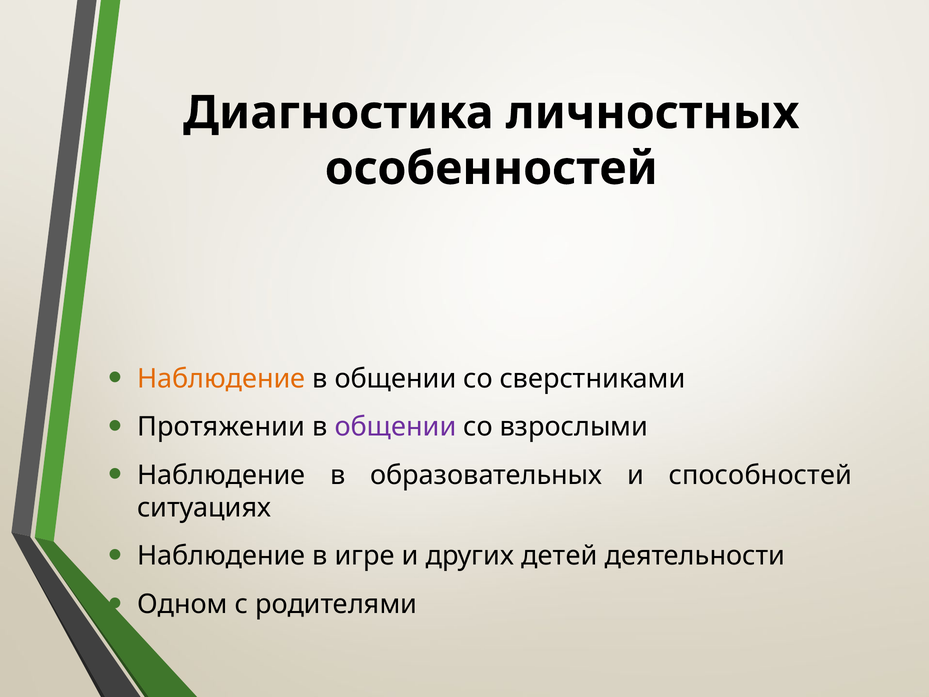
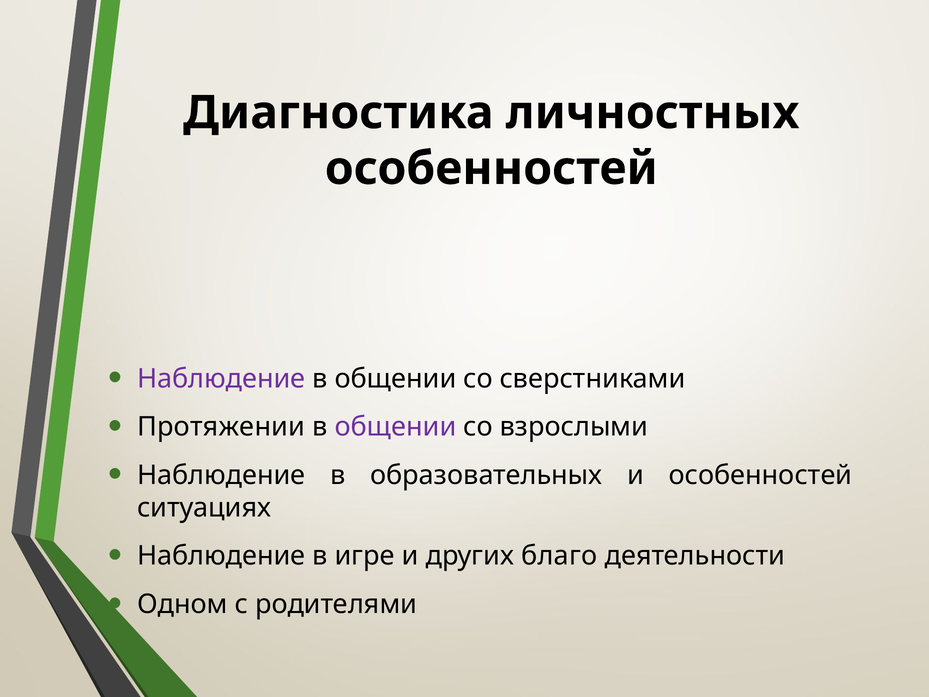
Наблюдение at (221, 378) colour: orange -> purple
и способностей: способностей -> особенностей
детей: детей -> благо
